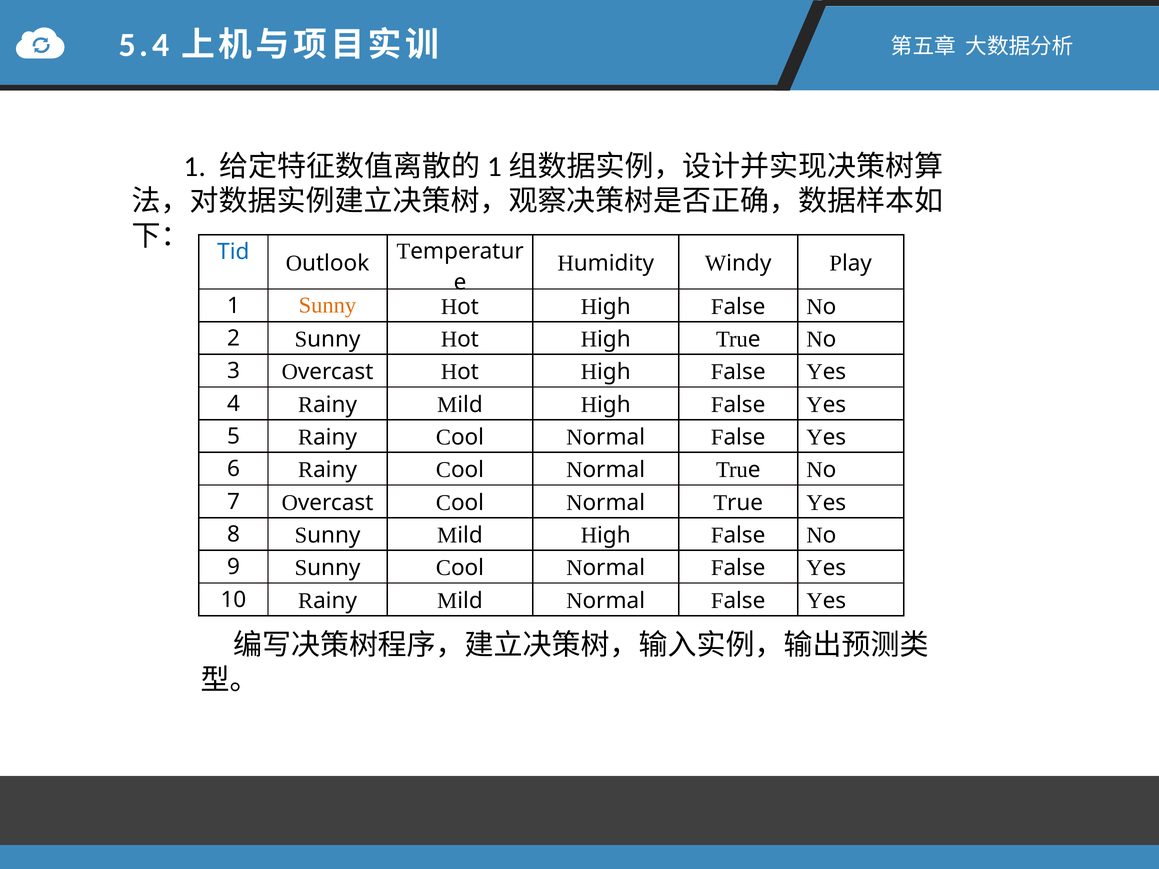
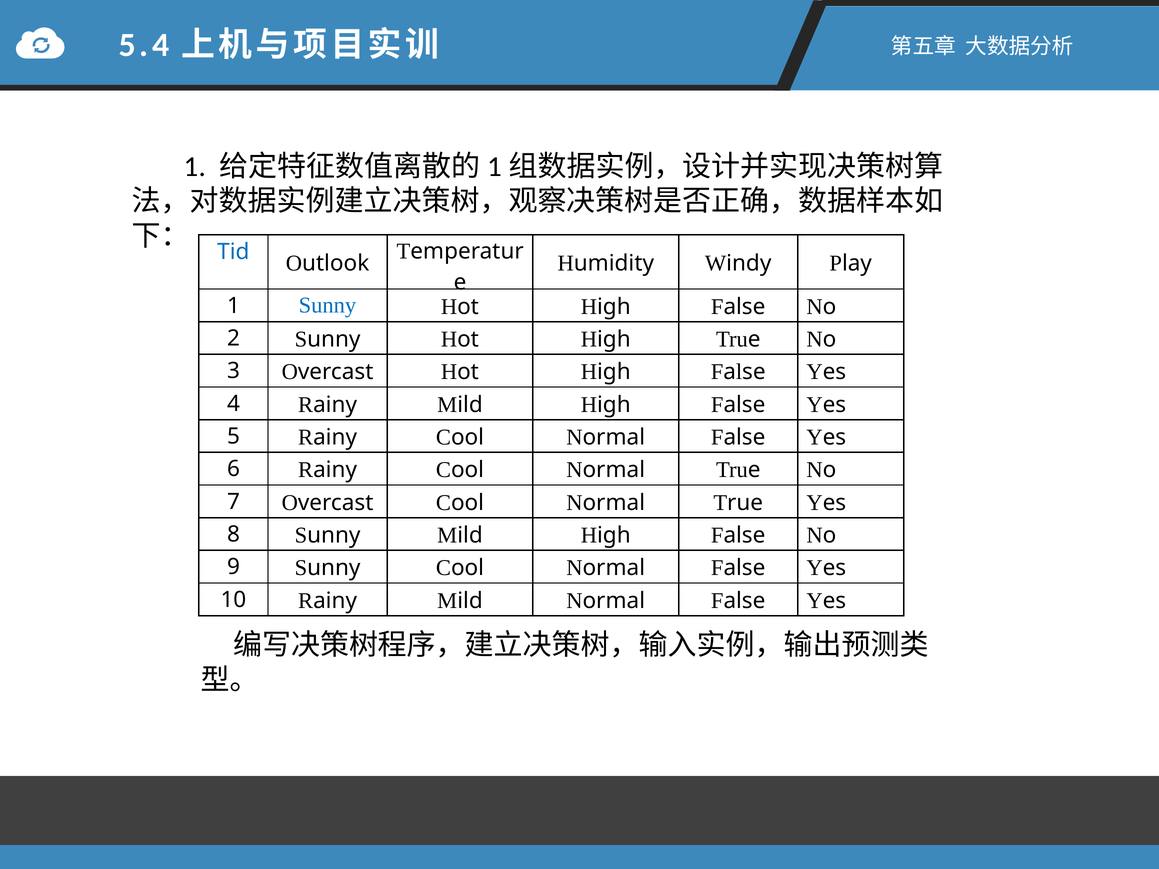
Sunny colour: orange -> blue
